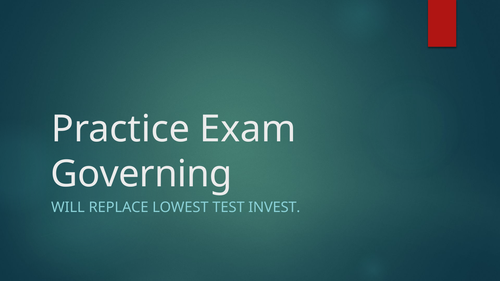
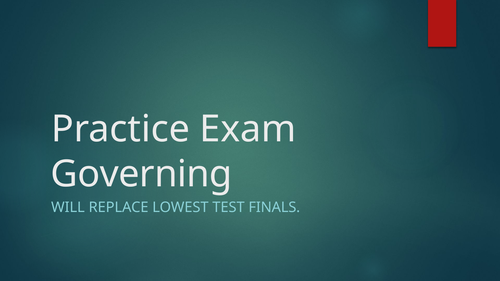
INVEST: INVEST -> FINALS
